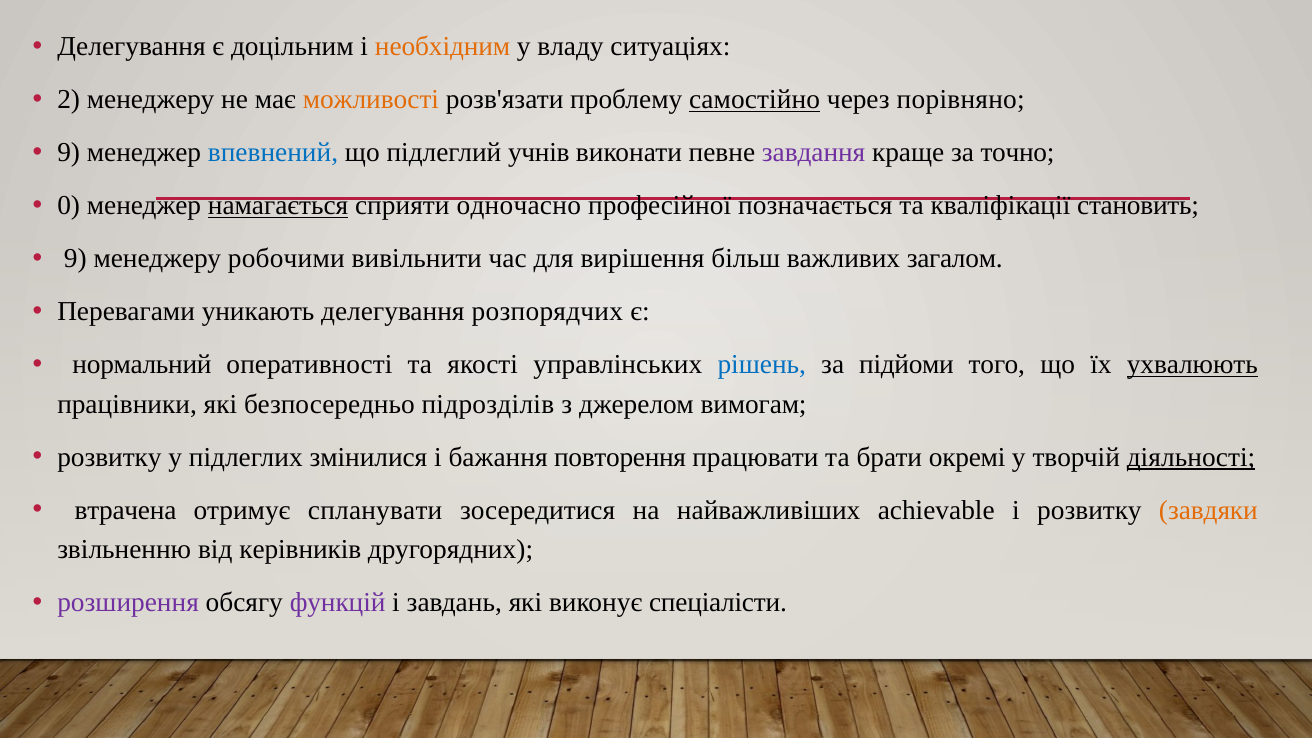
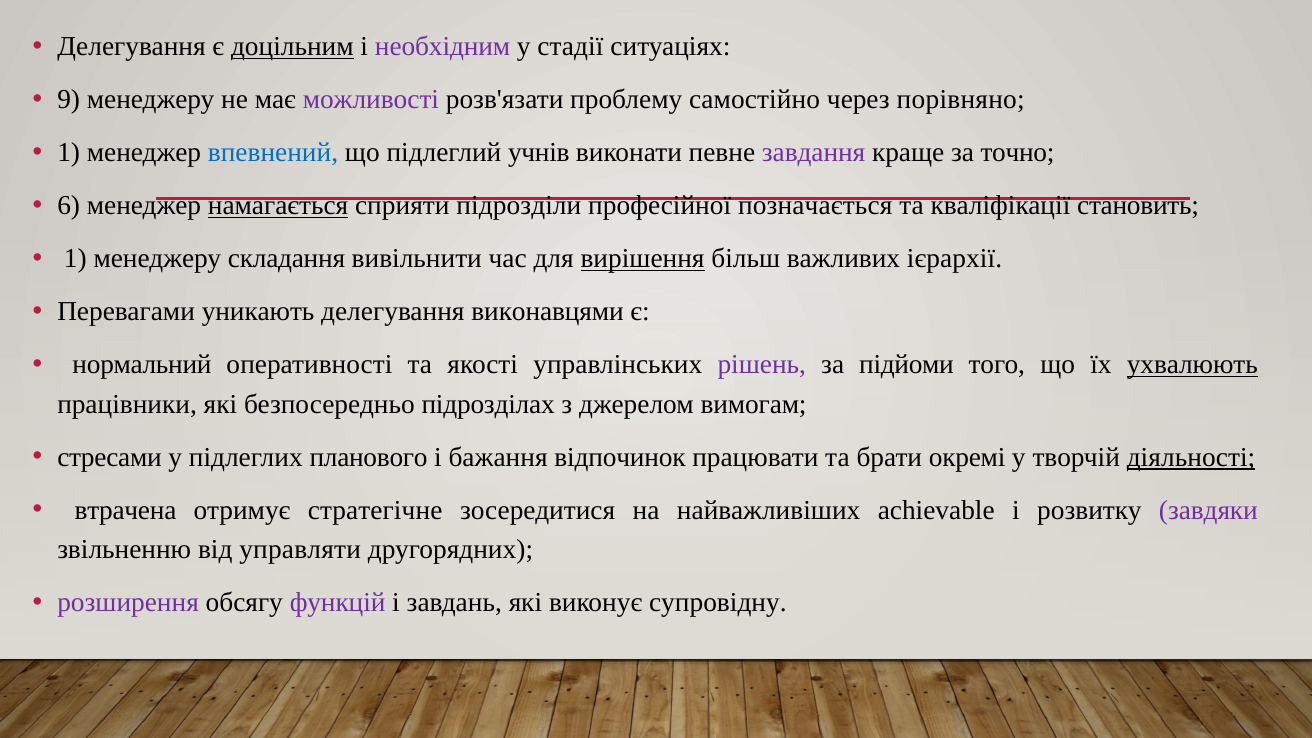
доцільним underline: none -> present
необхідним colour: orange -> purple
владу: владу -> стадії
2: 2 -> 9
можливості colour: orange -> purple
самостійно underline: present -> none
9 at (69, 153): 9 -> 1
0: 0 -> 6
одночасно: одночасно -> підрозділи
9 at (75, 259): 9 -> 1
робочими: робочими -> складання
вирішення underline: none -> present
загалом: загалом -> ієрархії
розпорядчих: розпорядчих -> виконавцями
рішень colour: blue -> purple
підрозділів: підрозділів -> підрозділах
розвитку at (109, 457): розвитку -> стресами
змінилися: змінилися -> планового
повторення: повторення -> відпочинок
спланувати: спланувати -> стратегічне
завдяки colour: orange -> purple
керівників: керівників -> управляти
спеціалісти: спеціалісти -> супровідну
